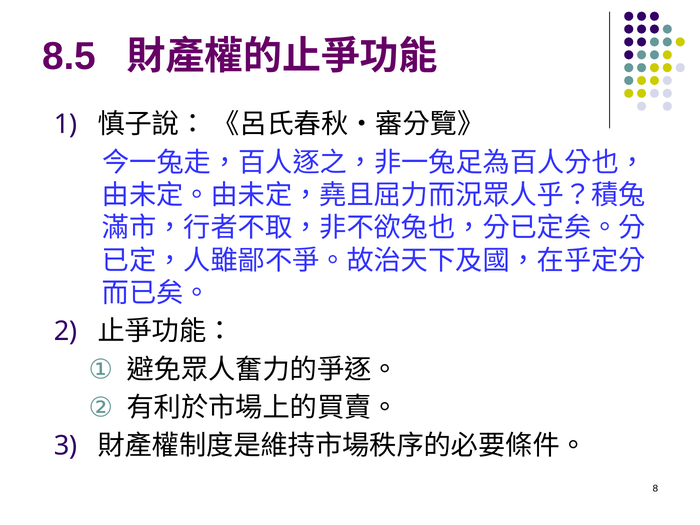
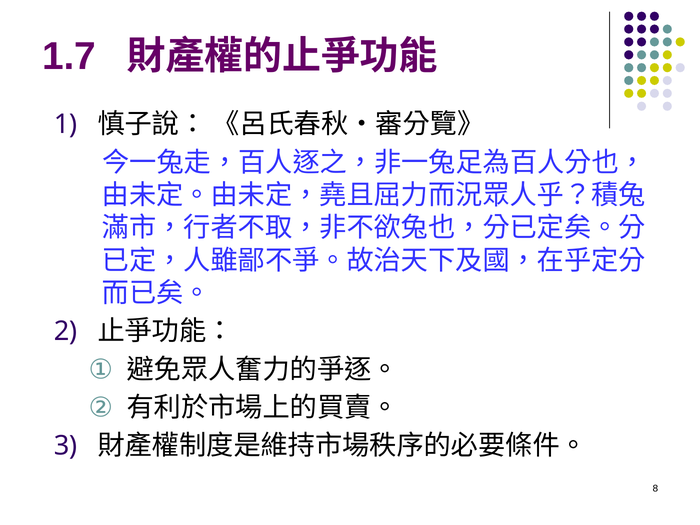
8.5: 8.5 -> 1.7
